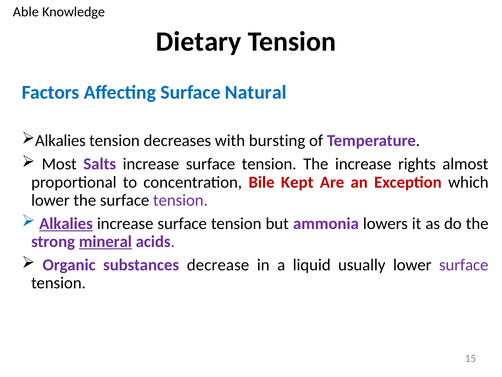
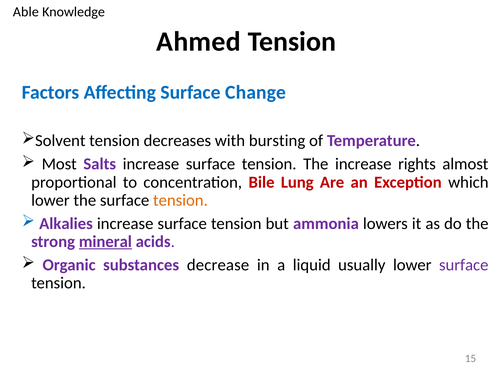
Dietary: Dietary -> Ahmed
Natural: Natural -> Change
Alkalies at (60, 141): Alkalies -> Solvent
Kept: Kept -> Lung
tension at (180, 200) colour: purple -> orange
Alkalies at (66, 223) underline: present -> none
